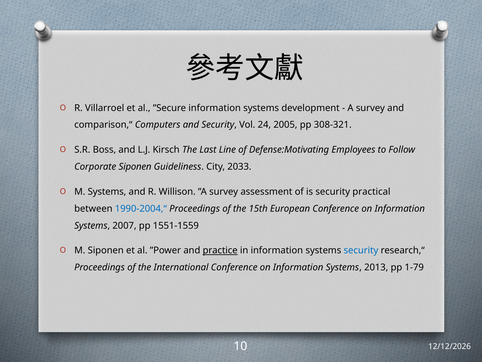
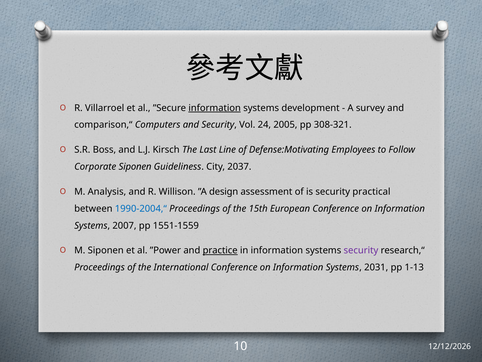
information at (215, 108) underline: none -> present
2033: 2033 -> 2037
M Systems: Systems -> Analysis
”A survey: survey -> design
security at (361, 250) colour: blue -> purple
2013: 2013 -> 2031
1-79: 1-79 -> 1-13
